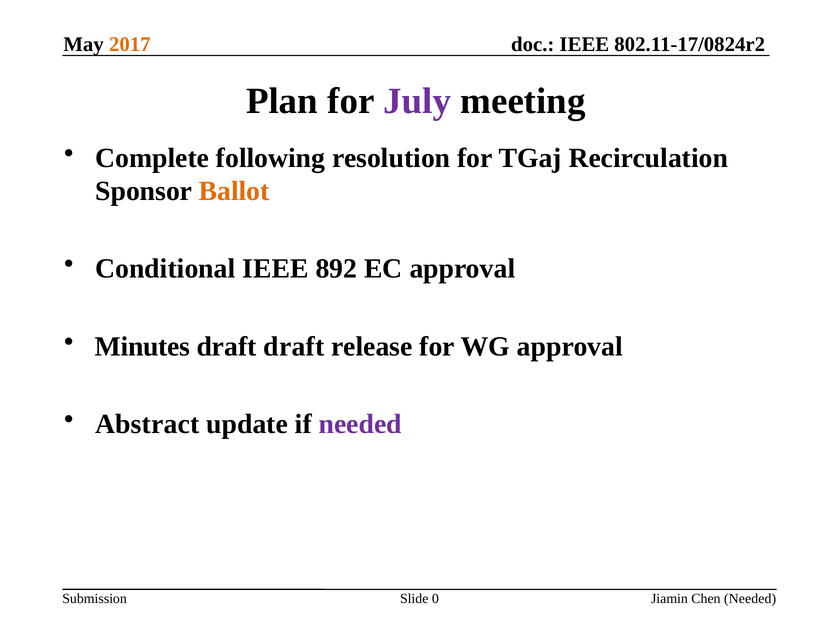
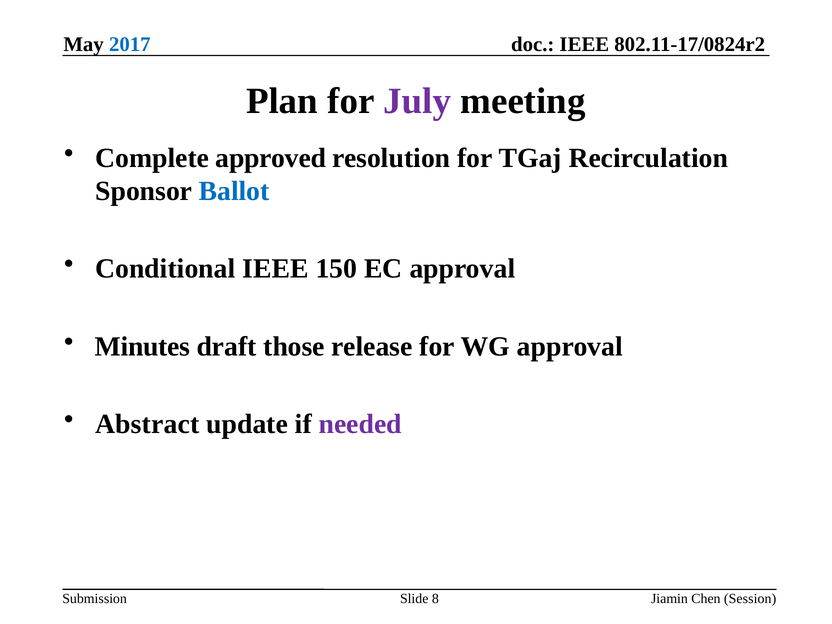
2017 colour: orange -> blue
following: following -> approved
Ballot colour: orange -> blue
892: 892 -> 150
draft draft: draft -> those
0: 0 -> 8
Chen Needed: Needed -> Session
